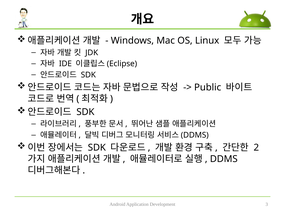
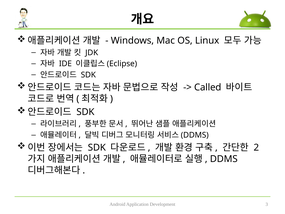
Public: Public -> Called
